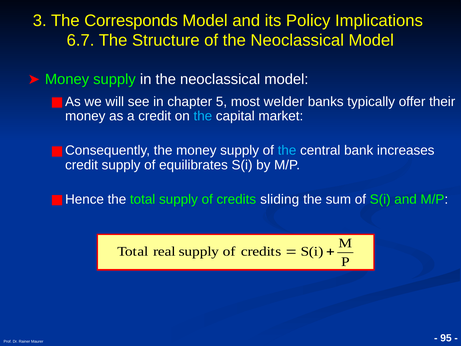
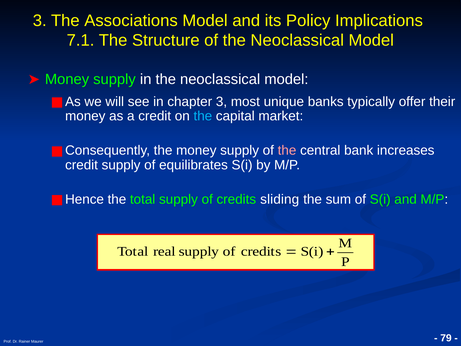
Corresponds: Corresponds -> Associations
6.7: 6.7 -> 7.1
chapter 5: 5 -> 3
welder: welder -> unique
the at (287, 150) colour: light blue -> pink
95: 95 -> 79
